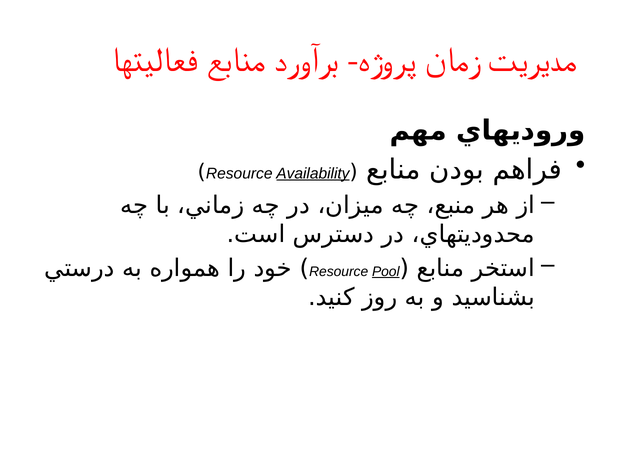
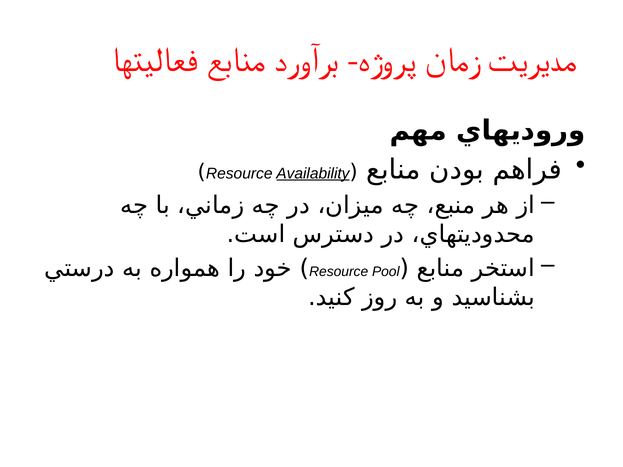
Pool underline: present -> none
